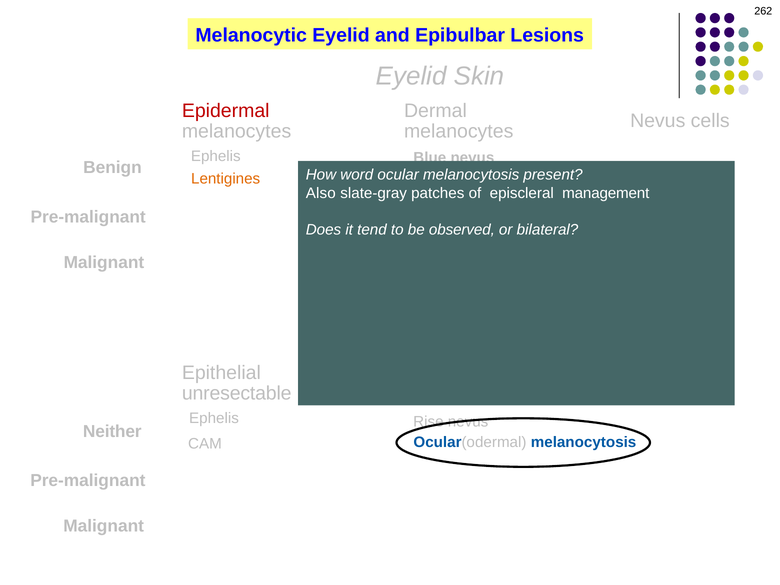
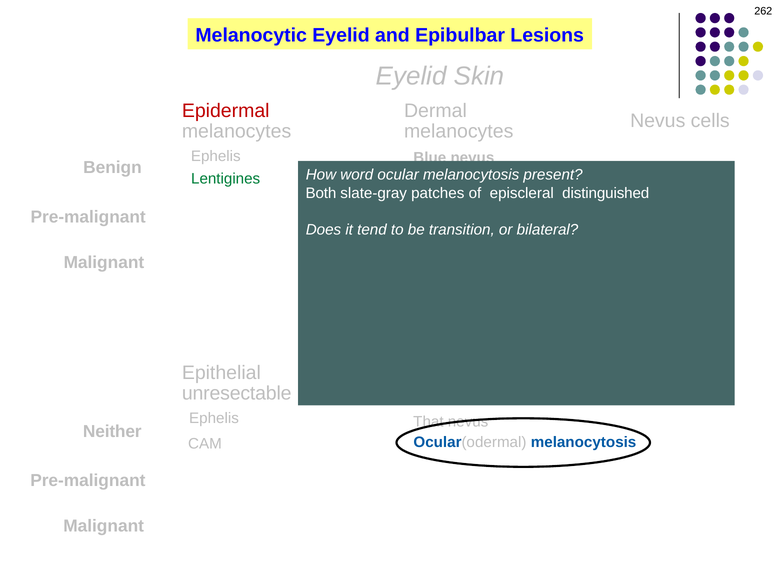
Lentigines colour: orange -> green
Also: Also -> Both
management: management -> distinguished
observed: observed -> transition
Rise: Rise -> That
